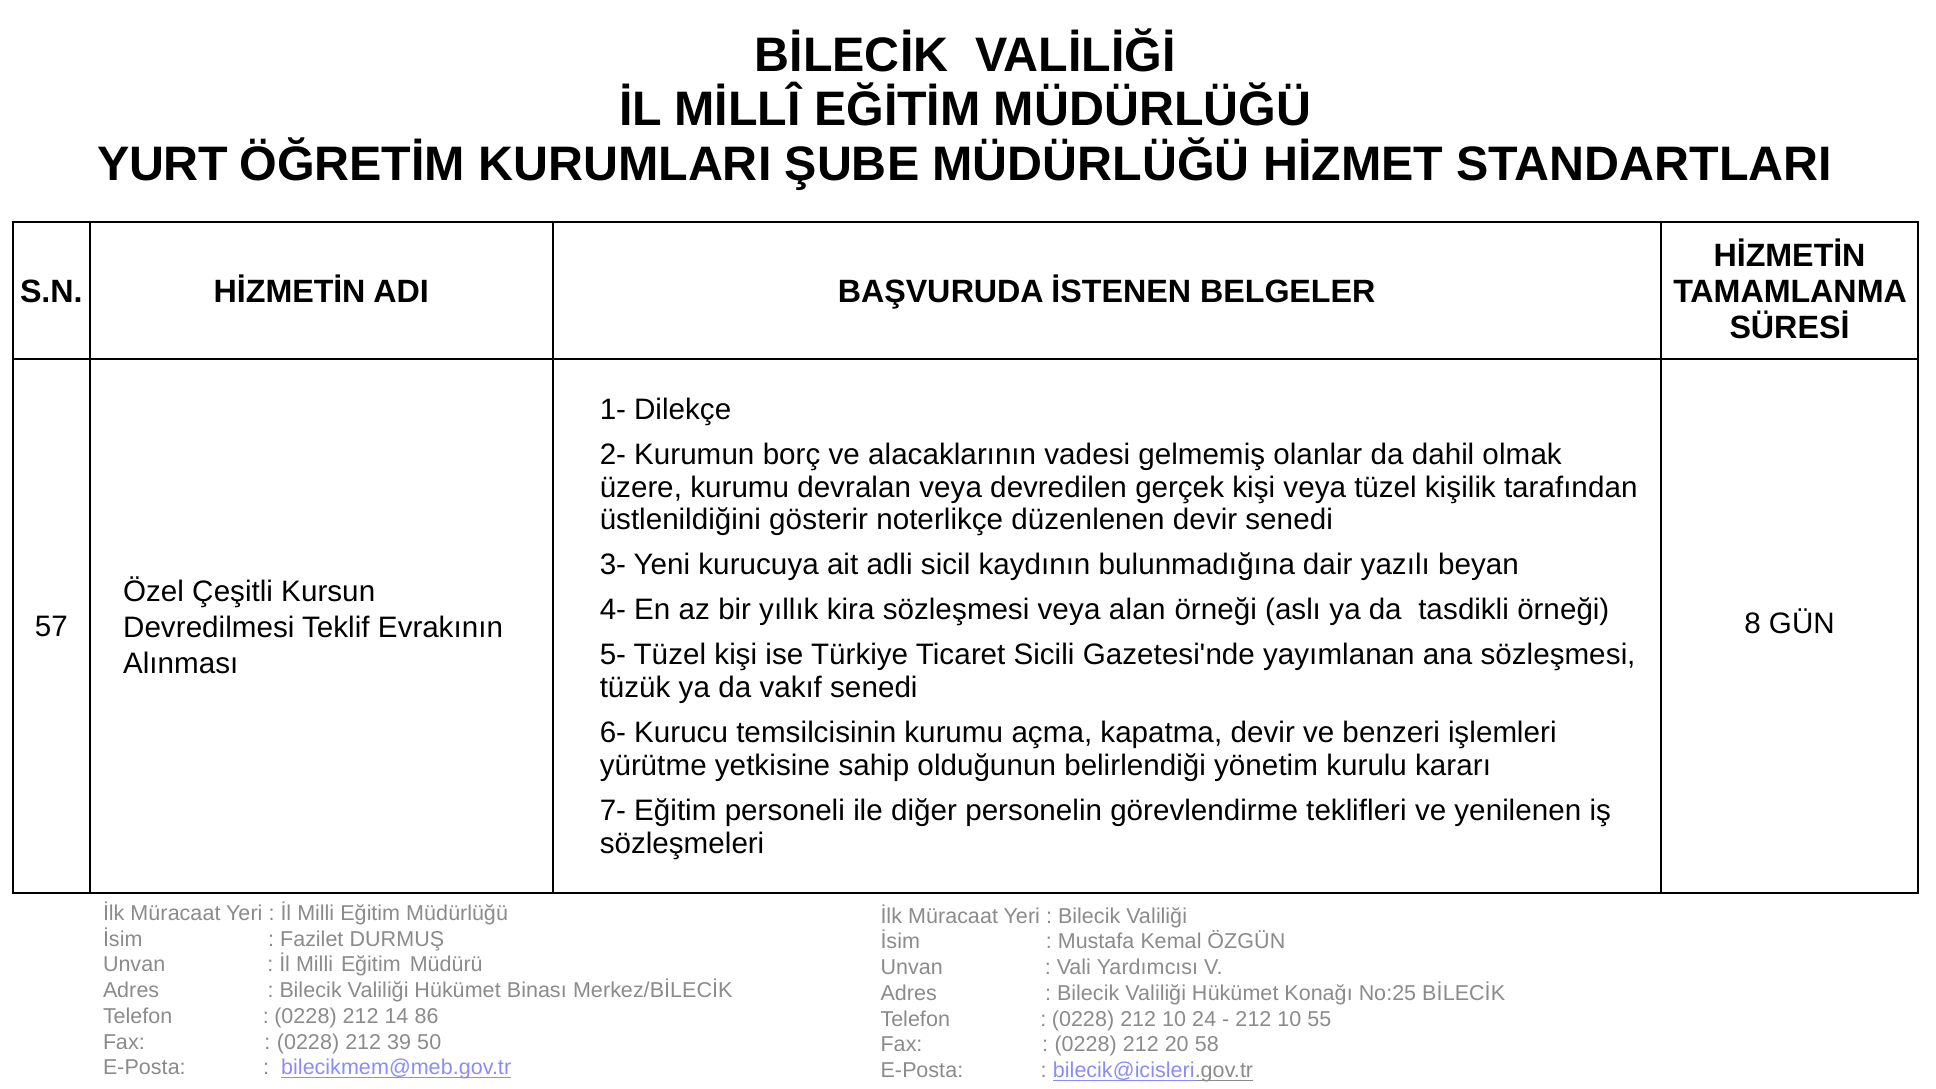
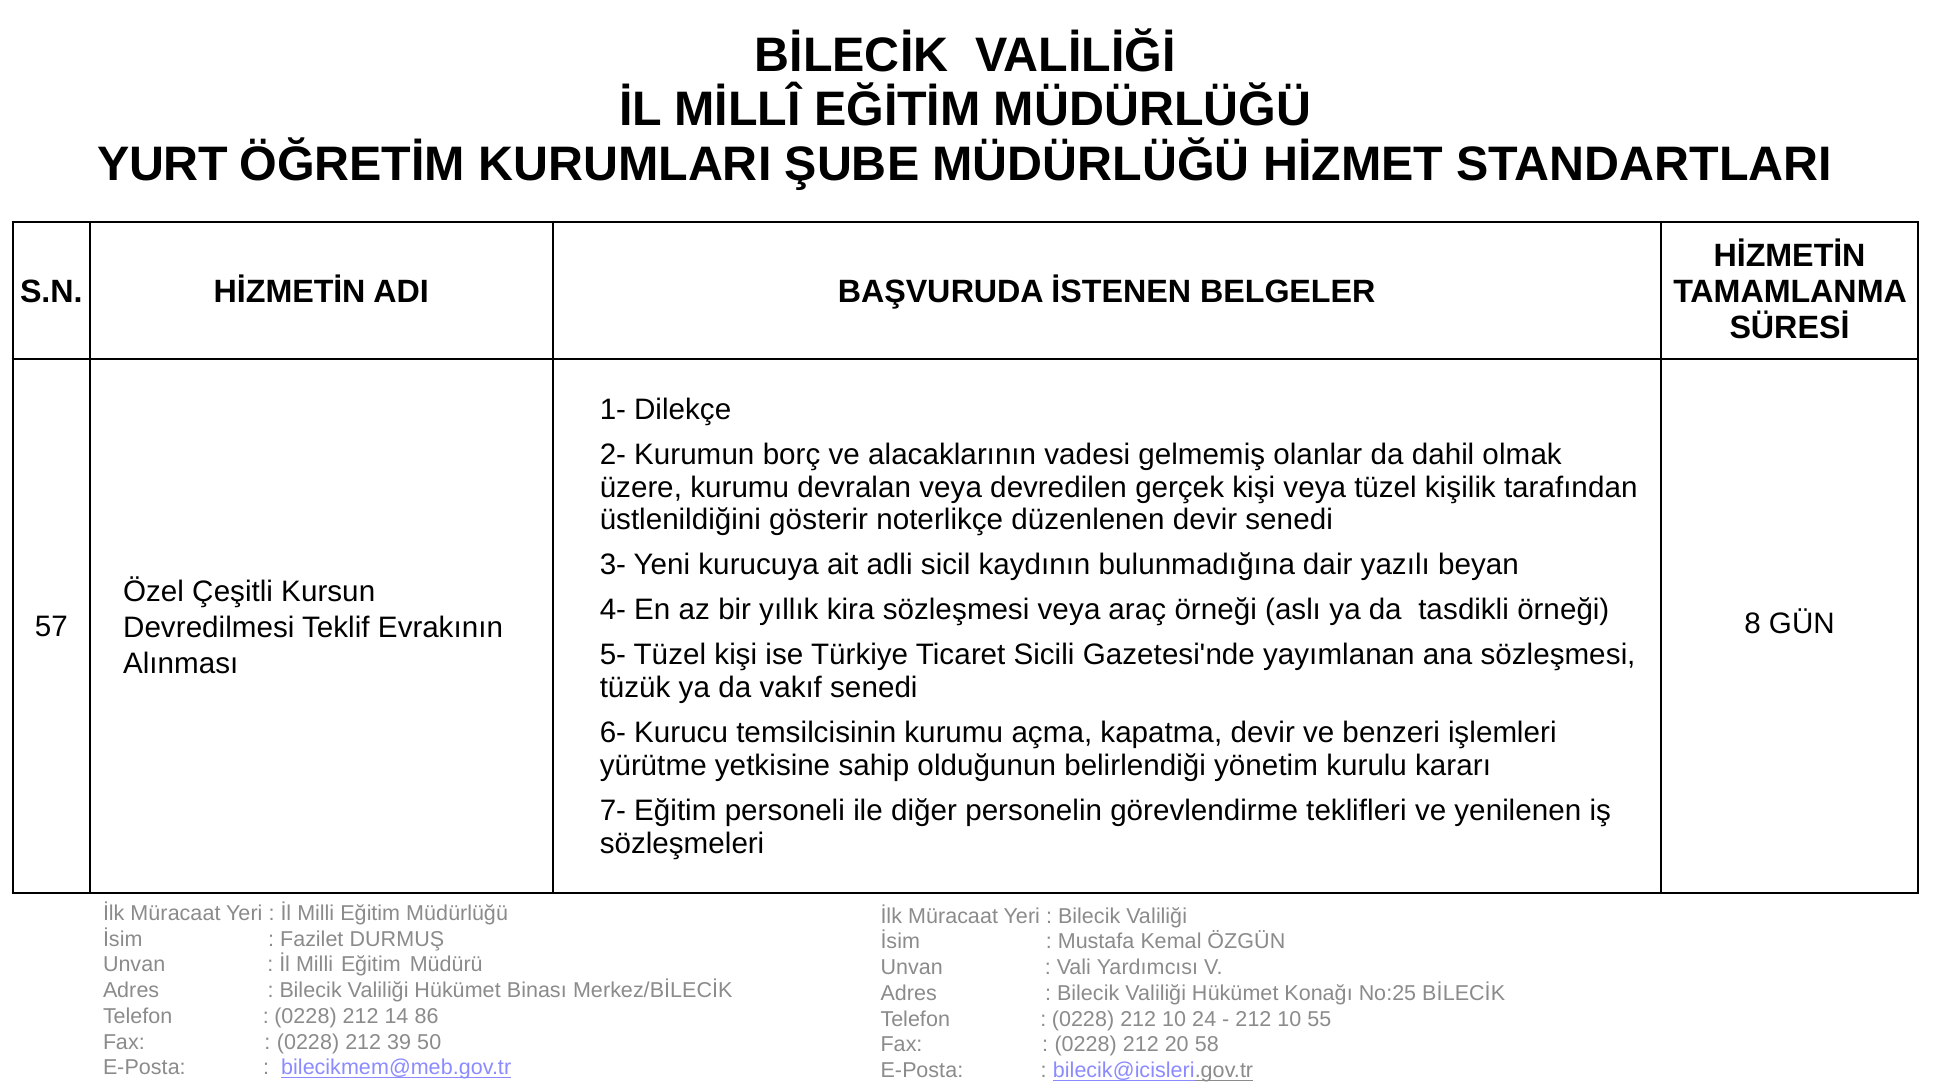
alan: alan -> araç
